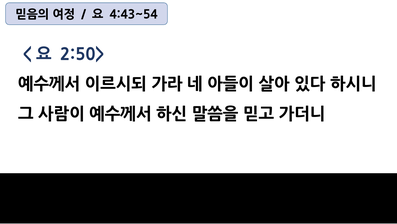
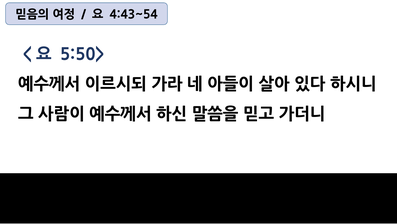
2:50>: 2:50> -> 5:50>
